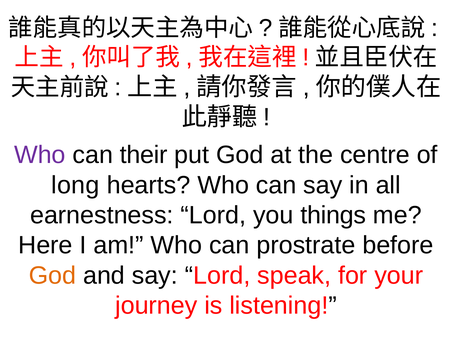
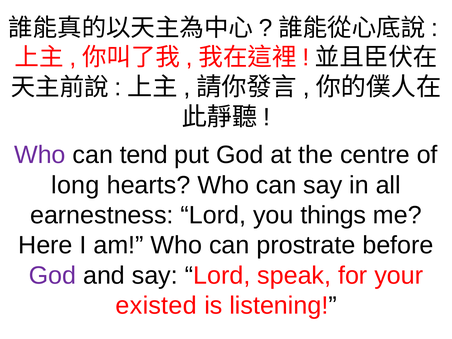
their: their -> tend
God at (52, 275) colour: orange -> purple
journey: journey -> existed
